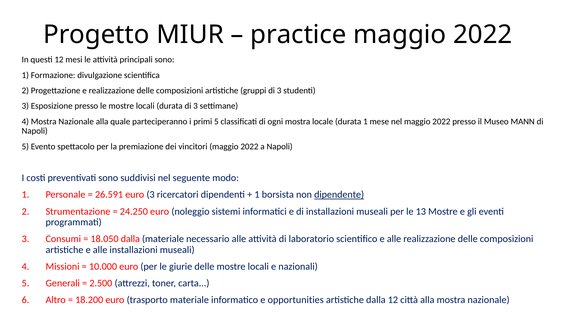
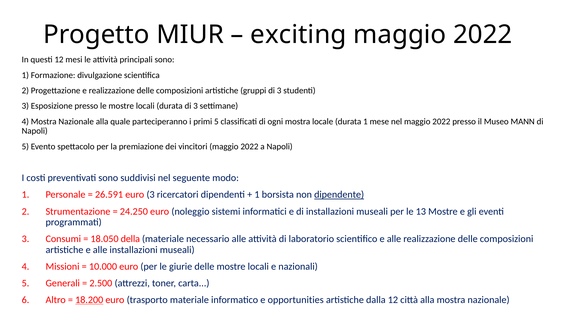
practice: practice -> exciting
18.050 dalla: dalla -> della
18.200 underline: none -> present
